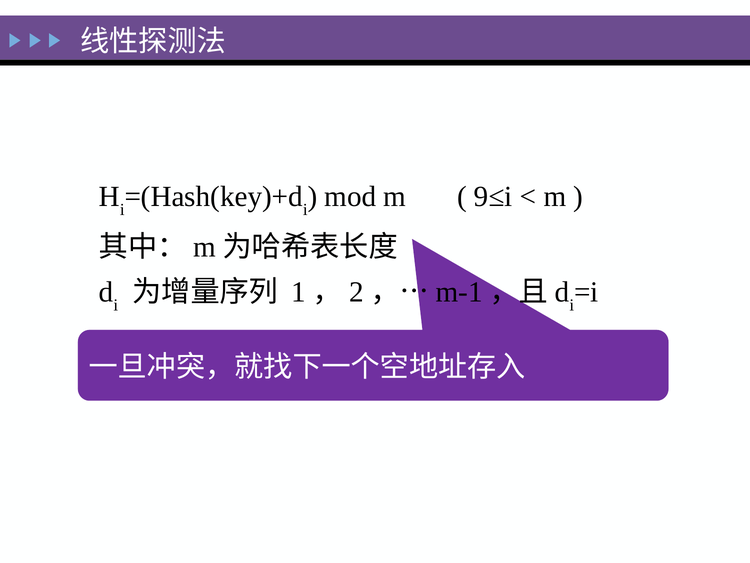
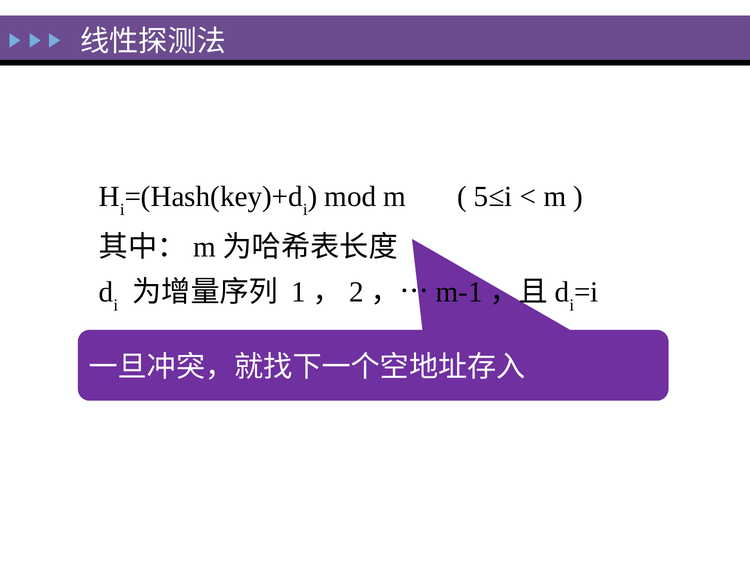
9≤i: 9≤i -> 5≤i
